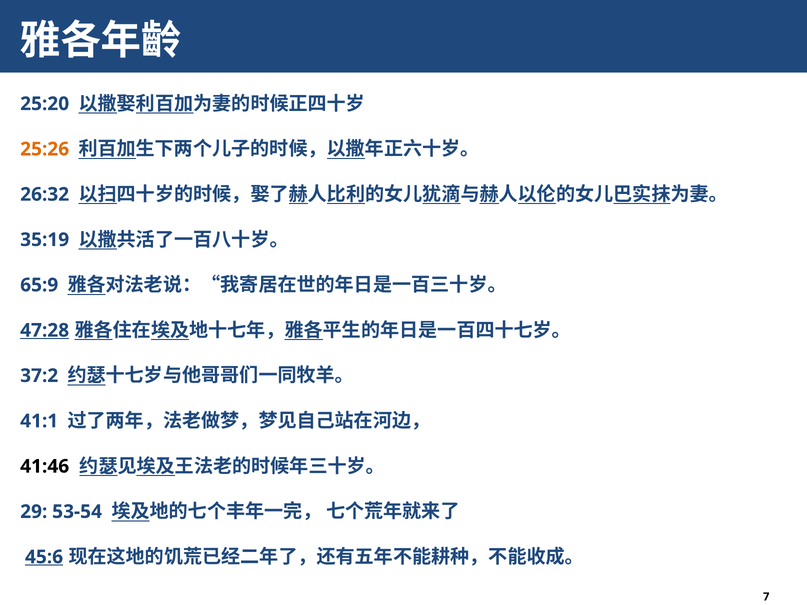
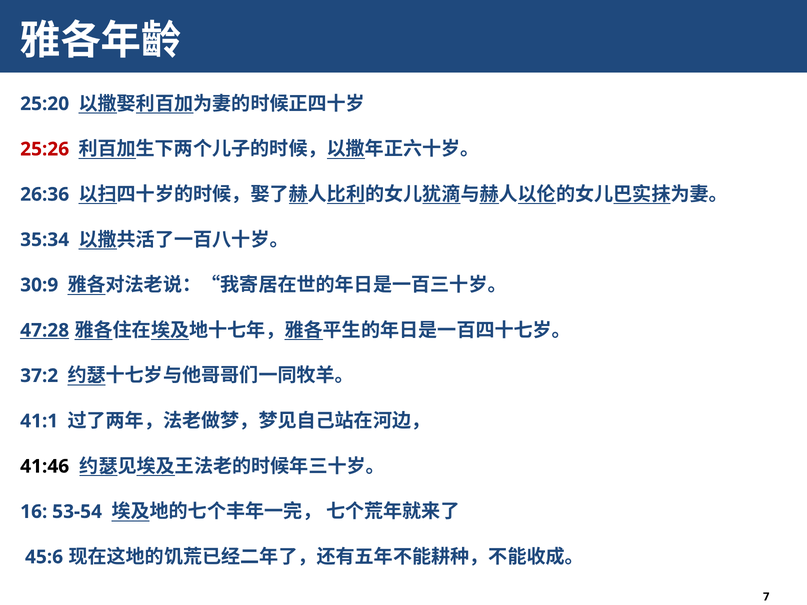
25:26 colour: orange -> red
26:32: 26:32 -> 26:36
35:19: 35:19 -> 35:34
65:9: 65:9 -> 30:9
29: 29 -> 16
45:6 underline: present -> none
